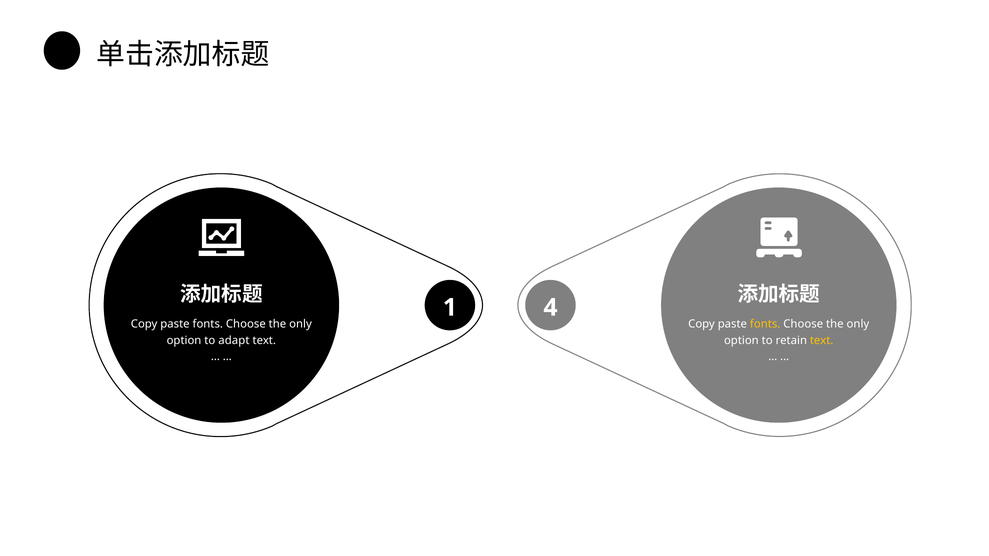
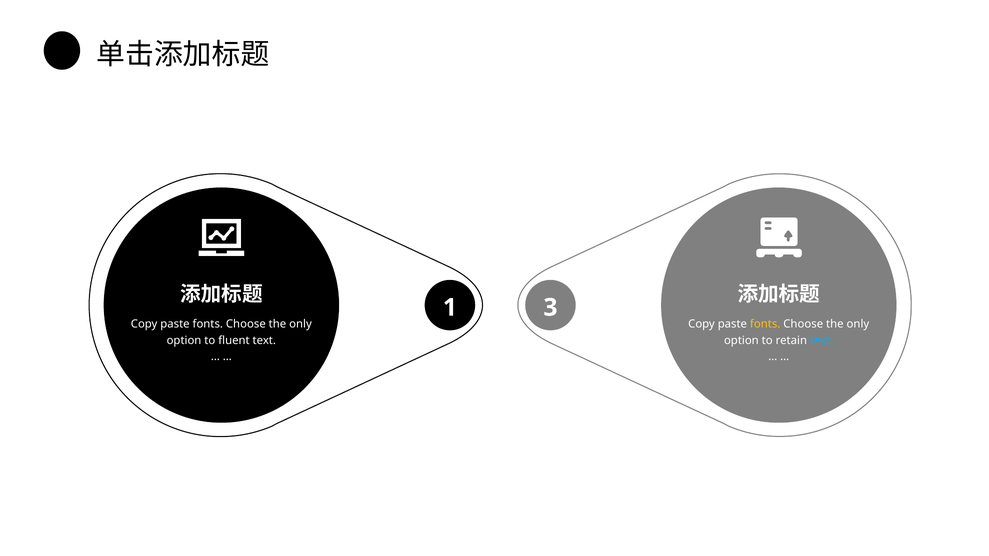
4: 4 -> 3
adapt: adapt -> fluent
text at (822, 341) colour: yellow -> light blue
